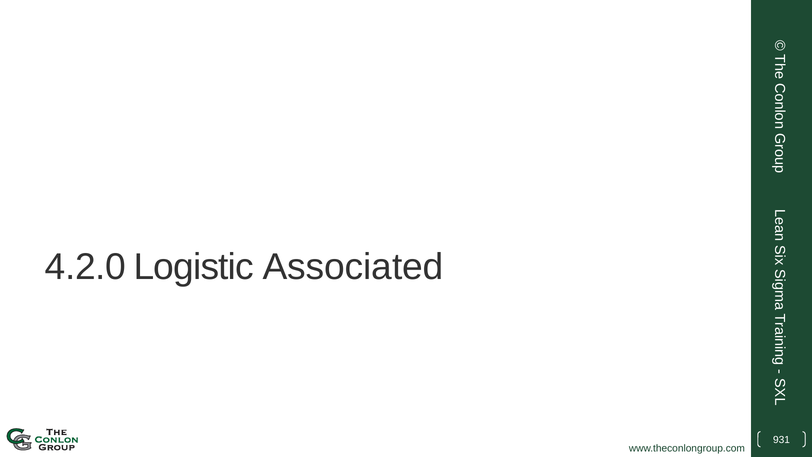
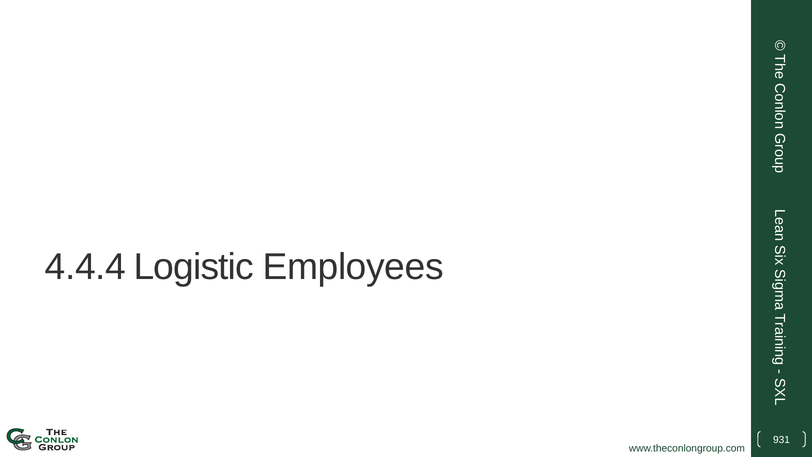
4.2.0: 4.2.0 -> 4.4.4
Associated: Associated -> Employees
